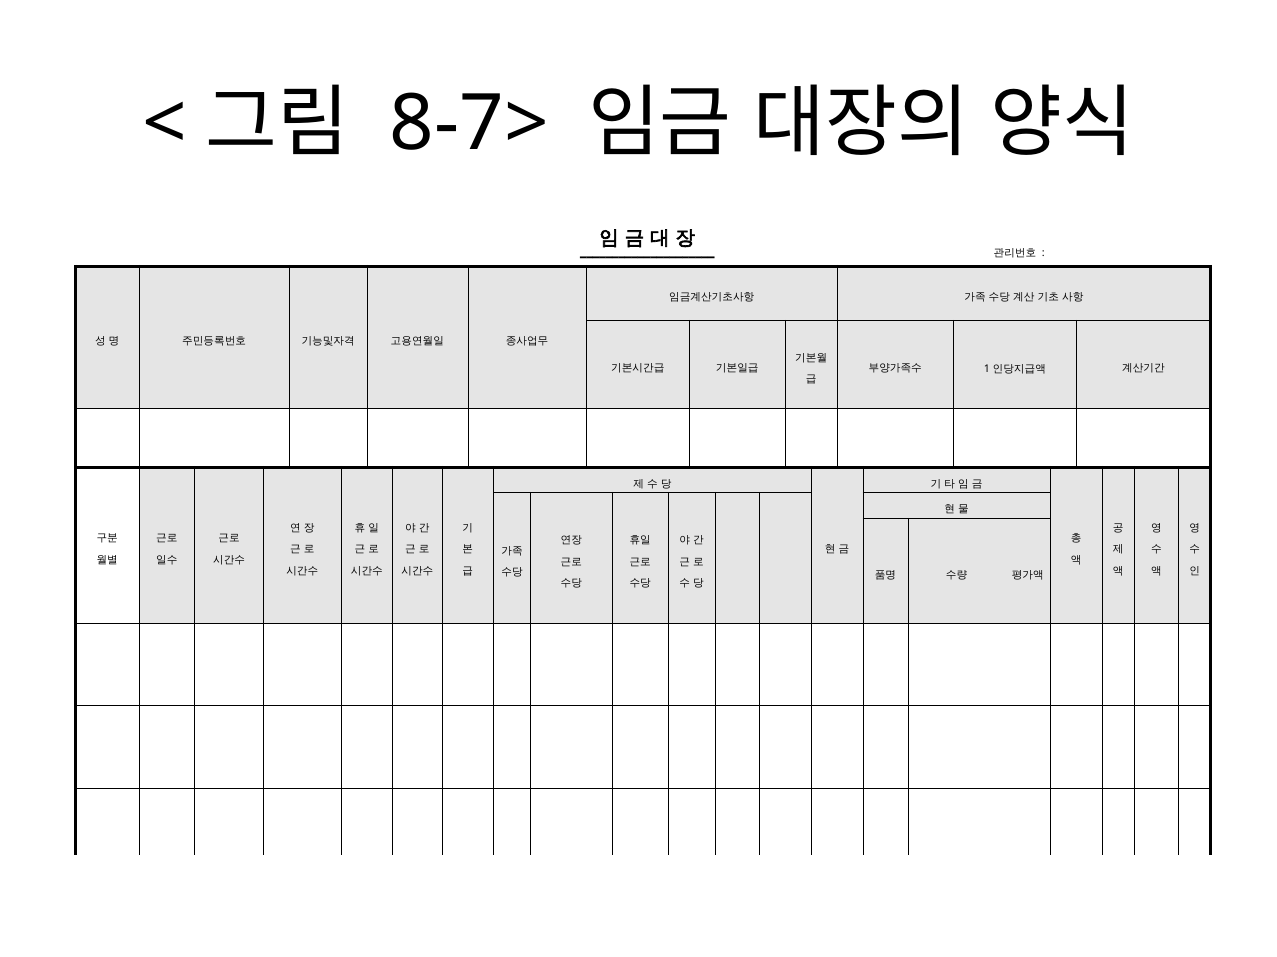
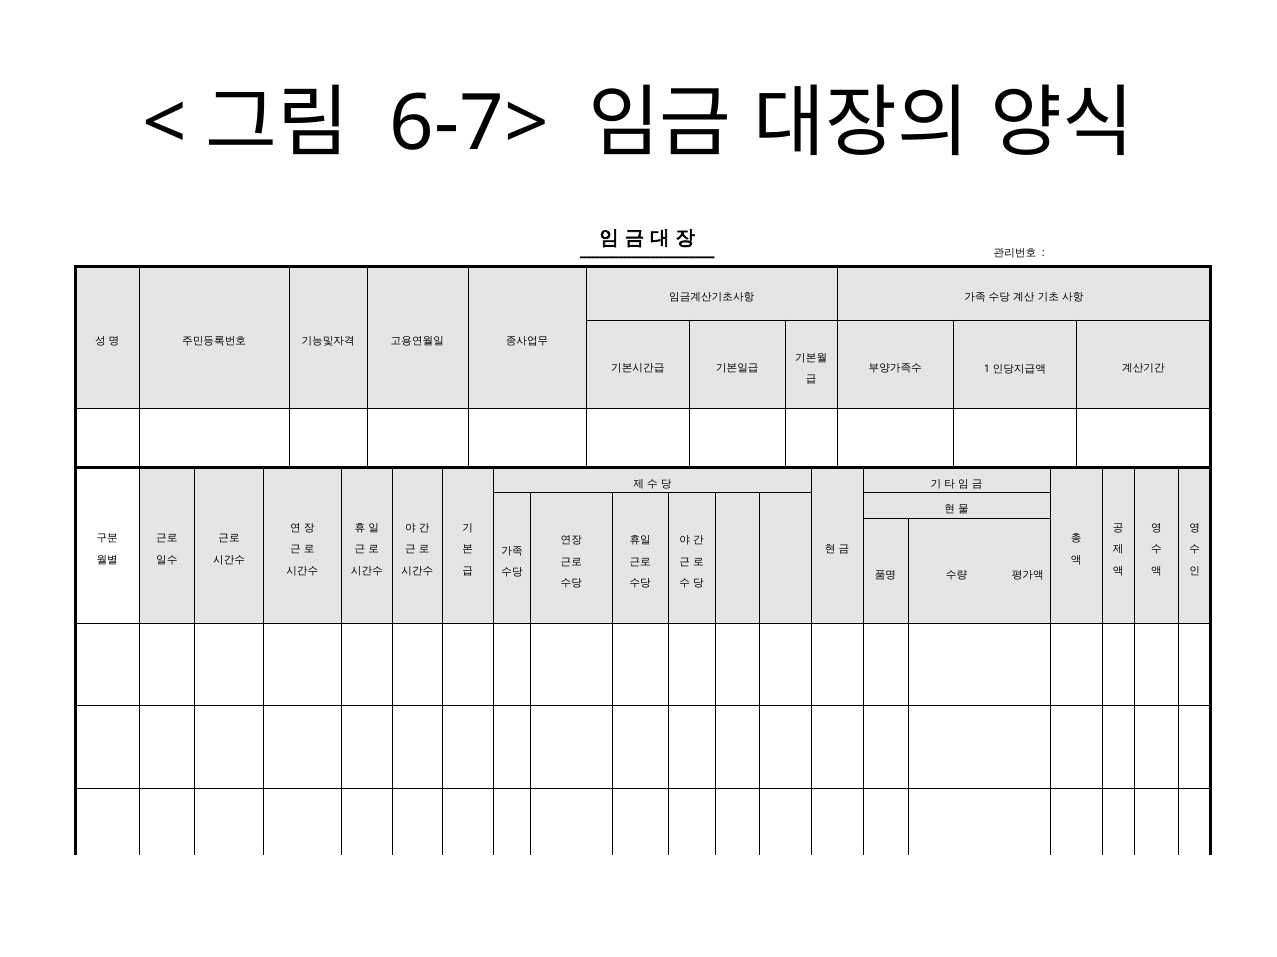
8-7>: 8-7> -> 6-7>
